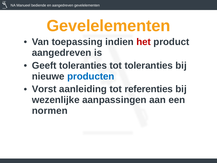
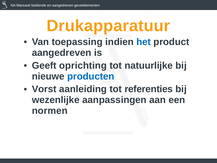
Gevelelementen at (108, 26): Gevelelementen -> Drukapparatuur
het colour: red -> blue
Geeft toleranties: toleranties -> oprichting
tot toleranties: toleranties -> natuurlijke
